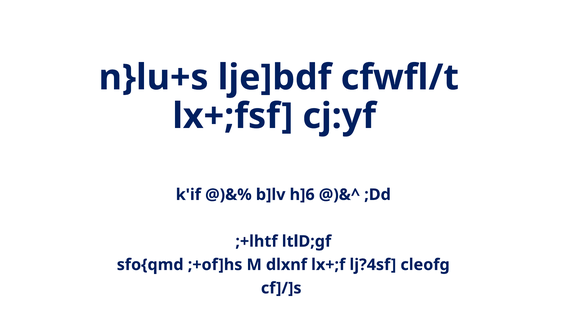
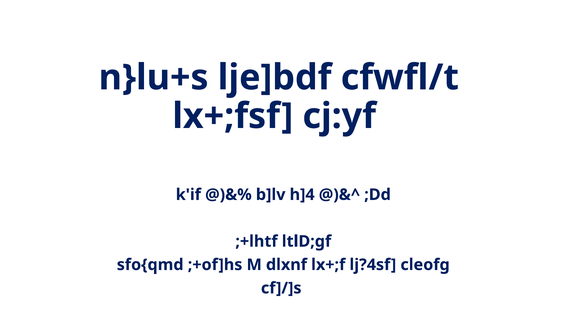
h]6: h]6 -> h]4
